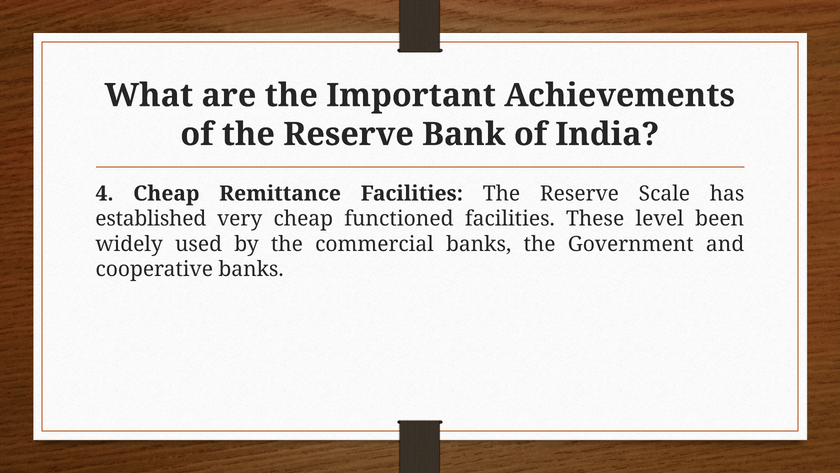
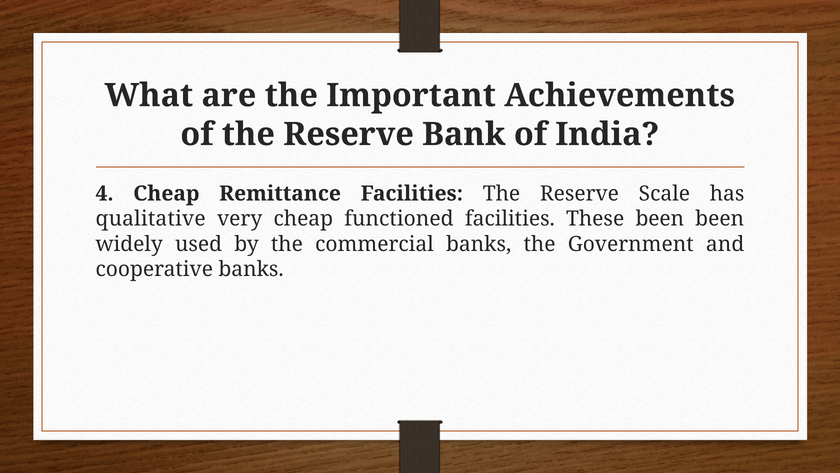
established: established -> qualitative
These level: level -> been
